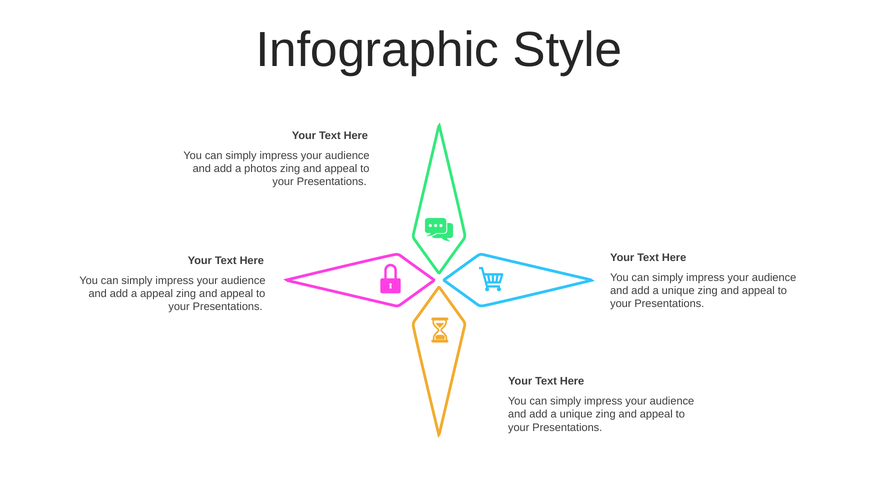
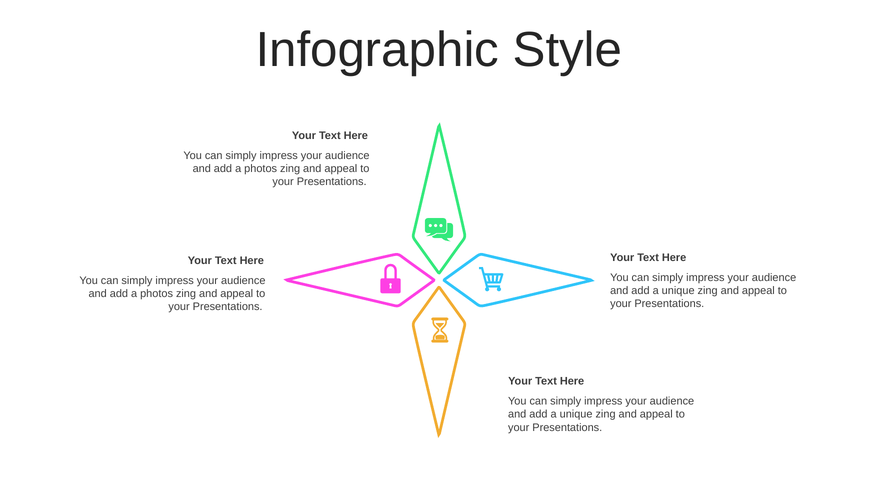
appeal at (157, 294): appeal -> photos
